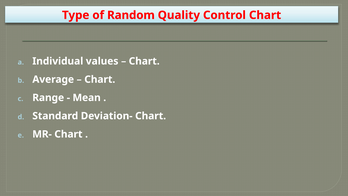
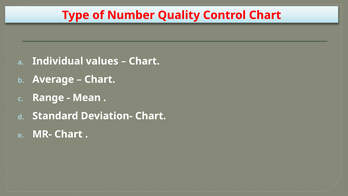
Random: Random -> Number
